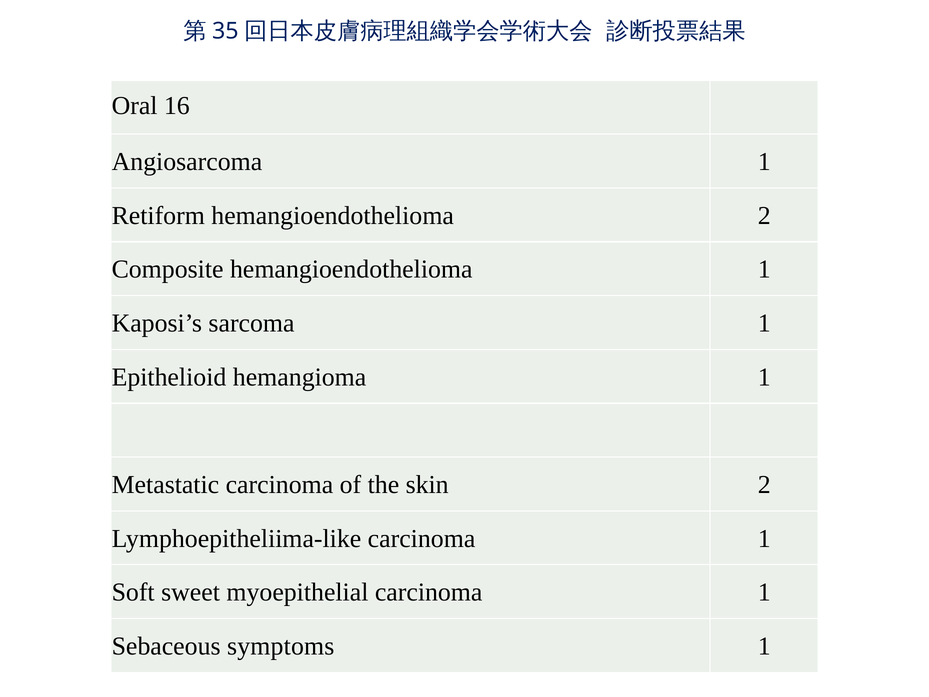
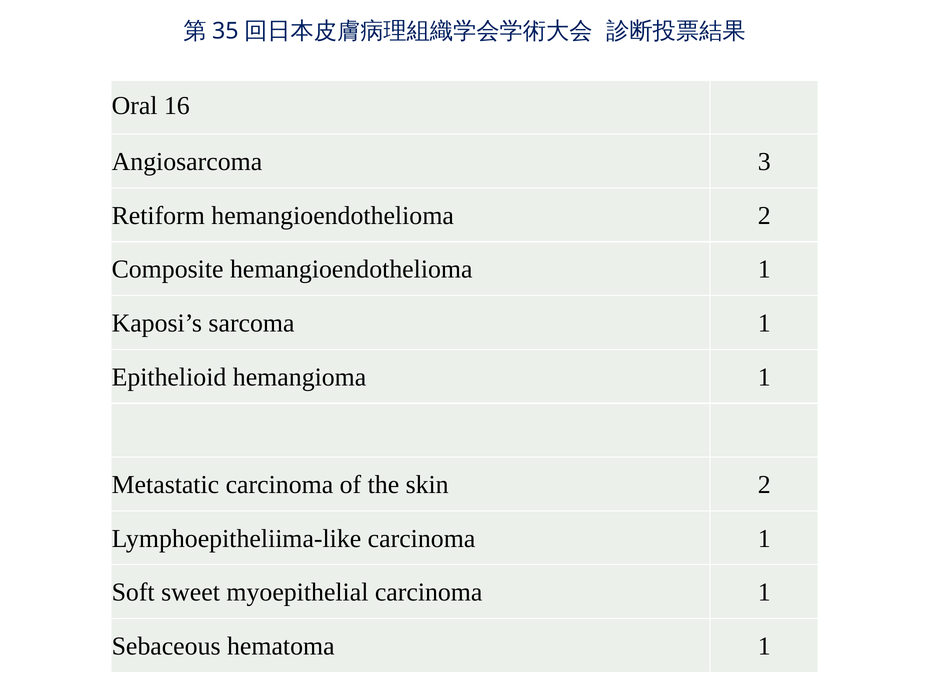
Angiosarcoma 1: 1 -> 3
symptoms: symptoms -> hematoma
